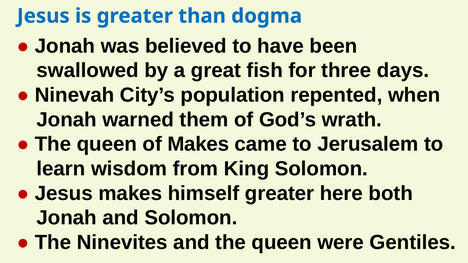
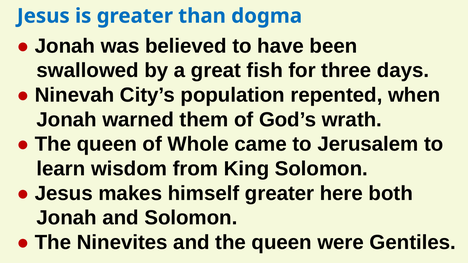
of Makes: Makes -> Whole
